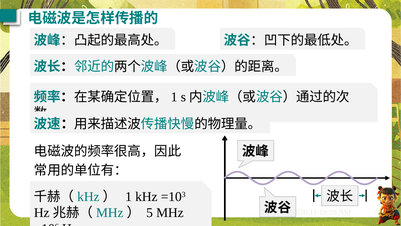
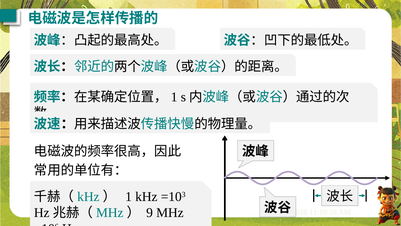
5: 5 -> 9
